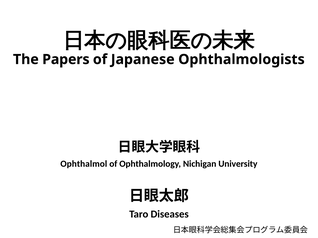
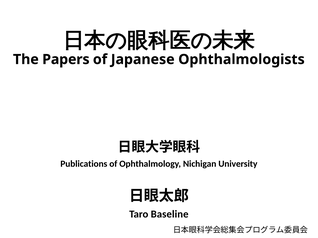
Ophthalmol: Ophthalmol -> Publications
Diseases: Diseases -> Baseline
